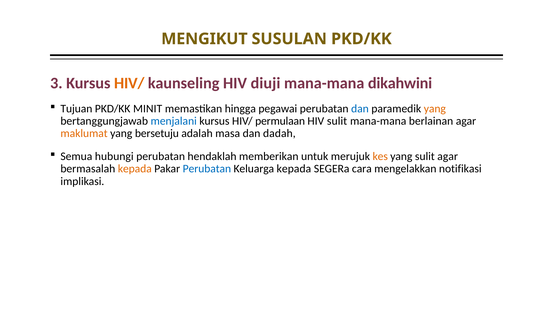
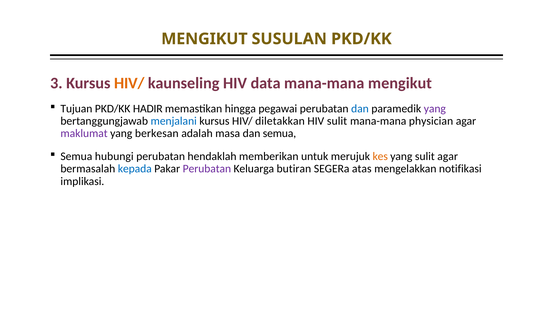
diuji: diuji -> data
mana-mana dikahwini: dikahwini -> mengikut
MINIT: MINIT -> HADIR
yang at (435, 109) colour: orange -> purple
permulaan: permulaan -> diletakkan
berlainan: berlainan -> physician
maklumat colour: orange -> purple
bersetuju: bersetuju -> berkesan
dan dadah: dadah -> semua
kepada at (135, 169) colour: orange -> blue
Perubatan at (207, 169) colour: blue -> purple
Keluarga kepada: kepada -> butiran
cara: cara -> atas
